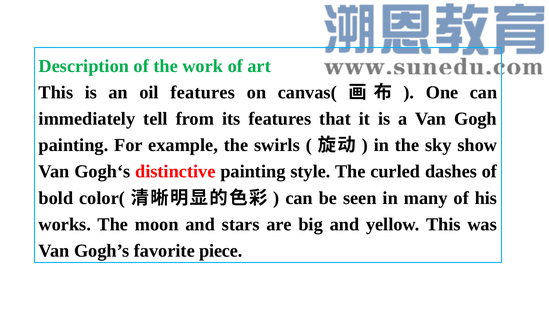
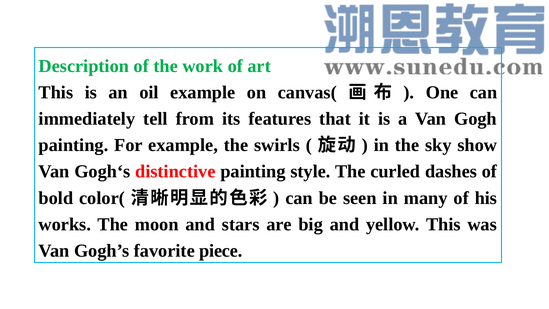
oil features: features -> example
